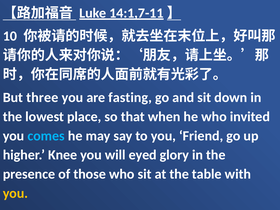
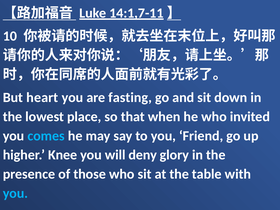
three: three -> heart
eyed: eyed -> deny
you at (15, 193) colour: yellow -> light blue
